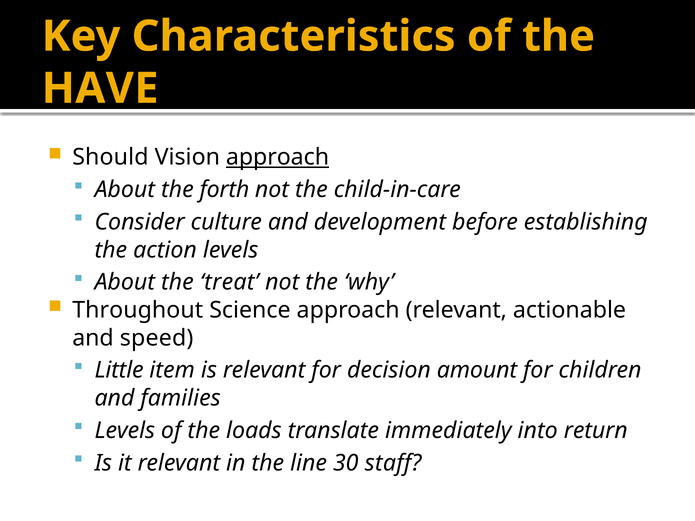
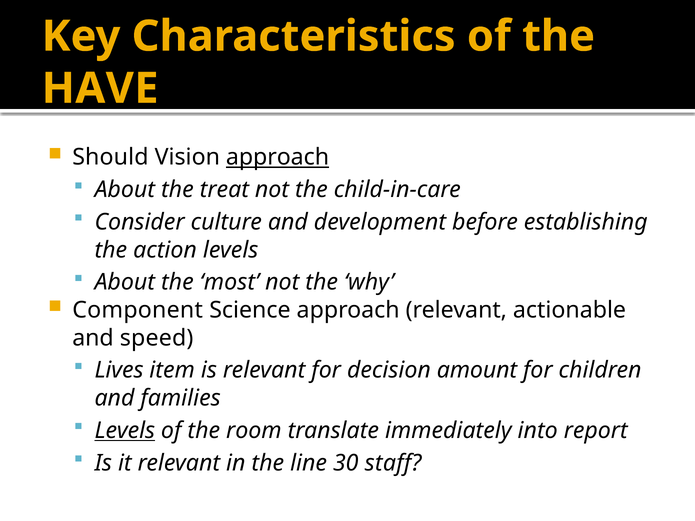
forth: forth -> treat
treat: treat -> most
Throughout: Throughout -> Component
Little: Little -> Lives
Levels at (125, 431) underline: none -> present
loads: loads -> room
return: return -> report
